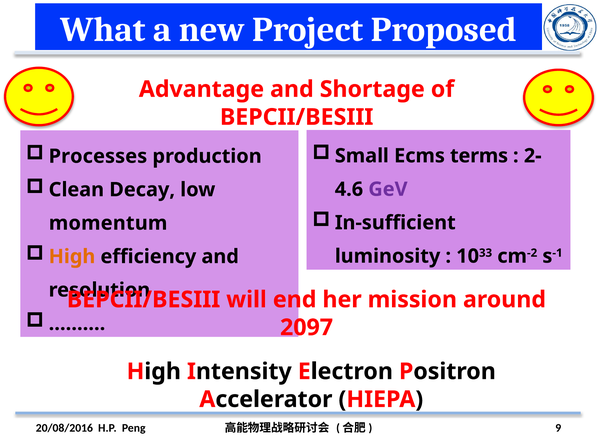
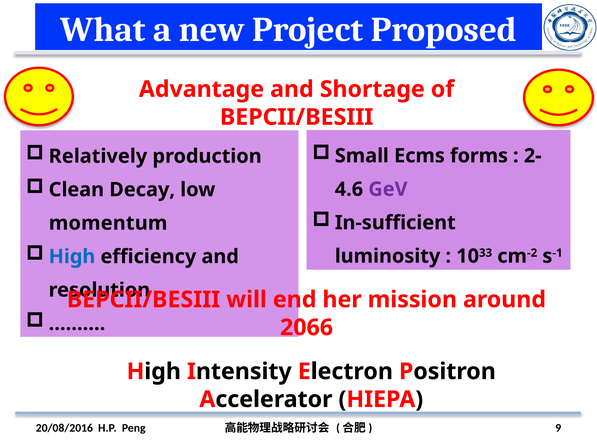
terms: terms -> forms
Processes: Processes -> Relatively
High at (72, 256) colour: orange -> blue
2097: 2097 -> 2066
